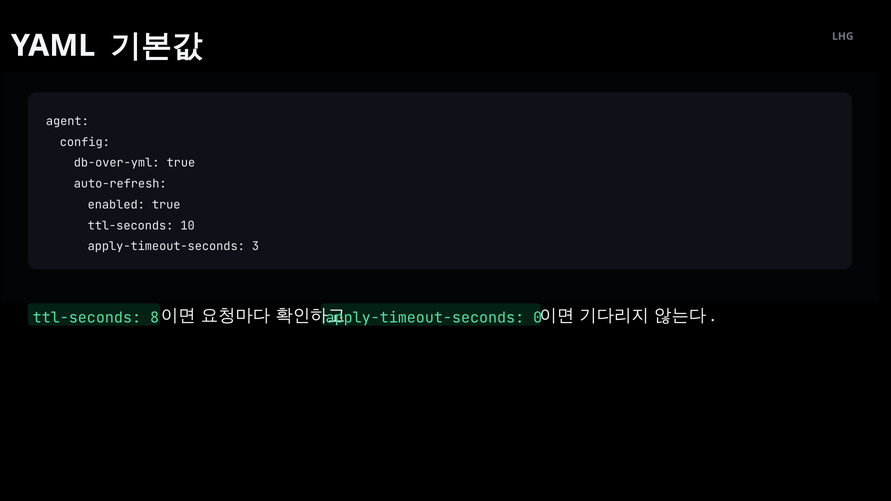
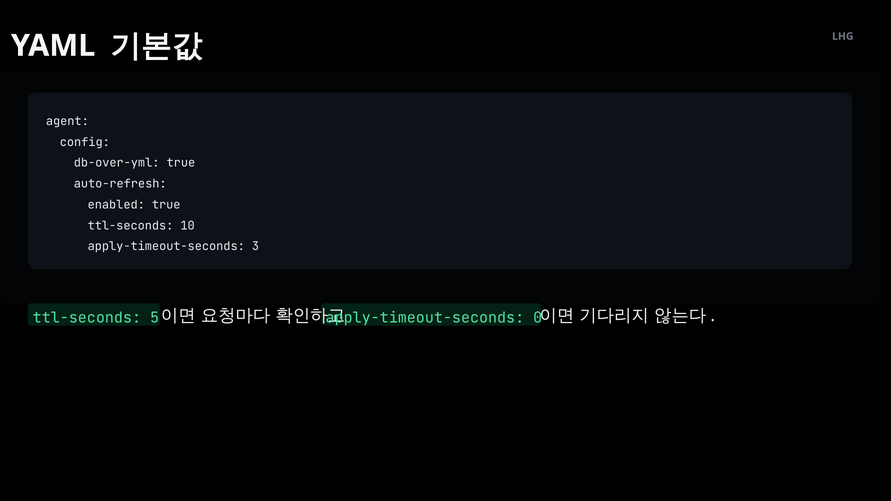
8: 8 -> 5
